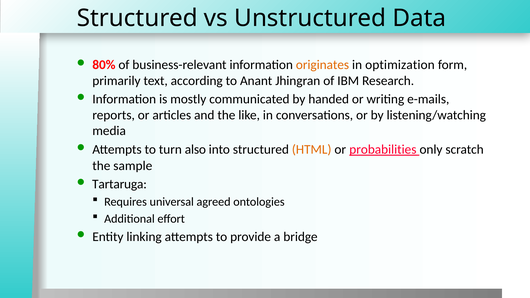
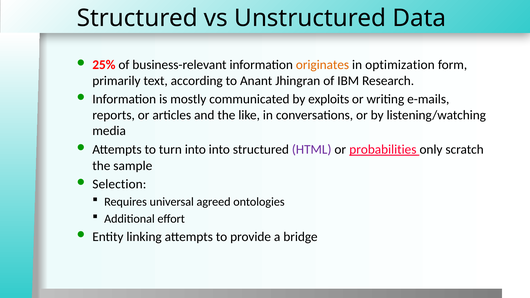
80%: 80% -> 25%
handed: handed -> exploits
turn also: also -> into
HTML colour: orange -> purple
Tartaruga: Tartaruga -> Selection
